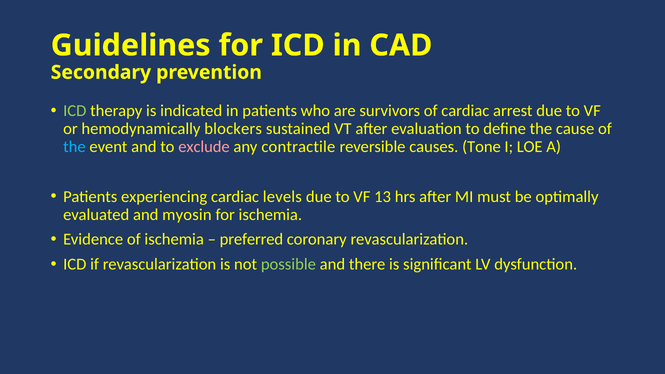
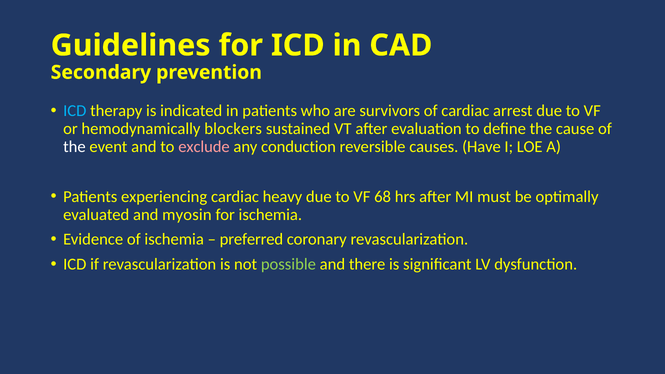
ICD at (75, 111) colour: light green -> light blue
the at (74, 147) colour: light blue -> white
contractile: contractile -> conduction
Tone: Tone -> Have
levels: levels -> heavy
13: 13 -> 68
